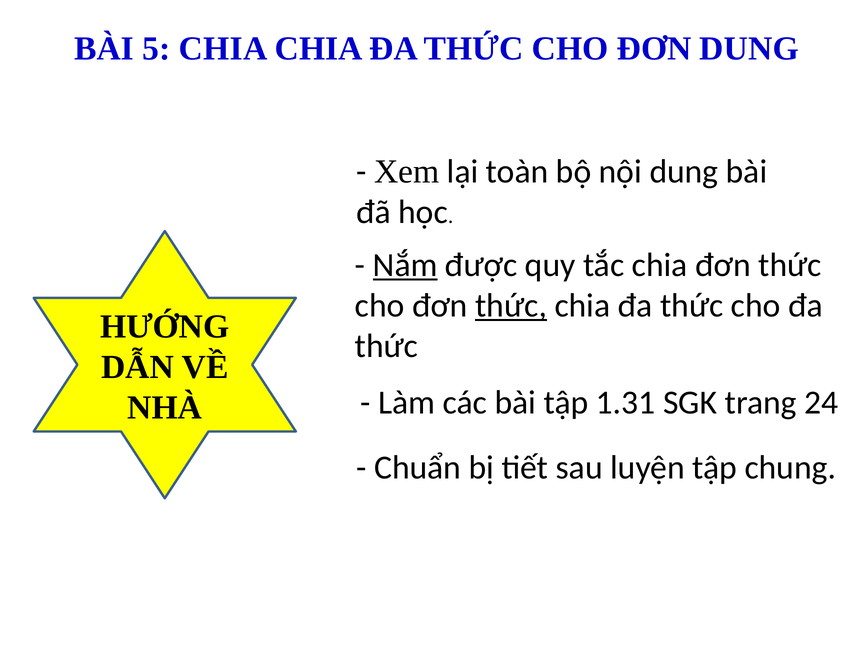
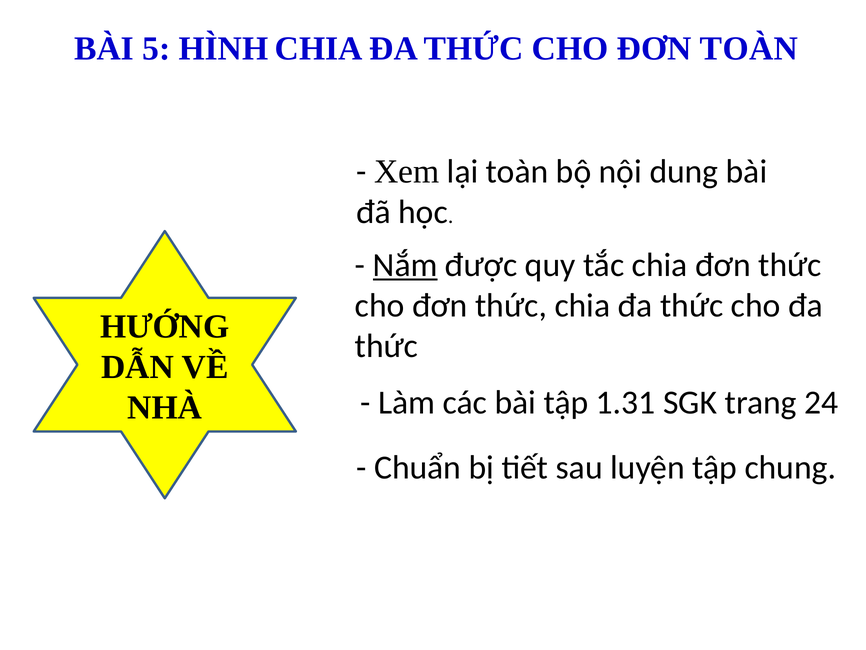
5 CHIA: CHIA -> HÌNH
ĐƠN DUNG: DUNG -> TOÀN
thức at (511, 305) underline: present -> none
